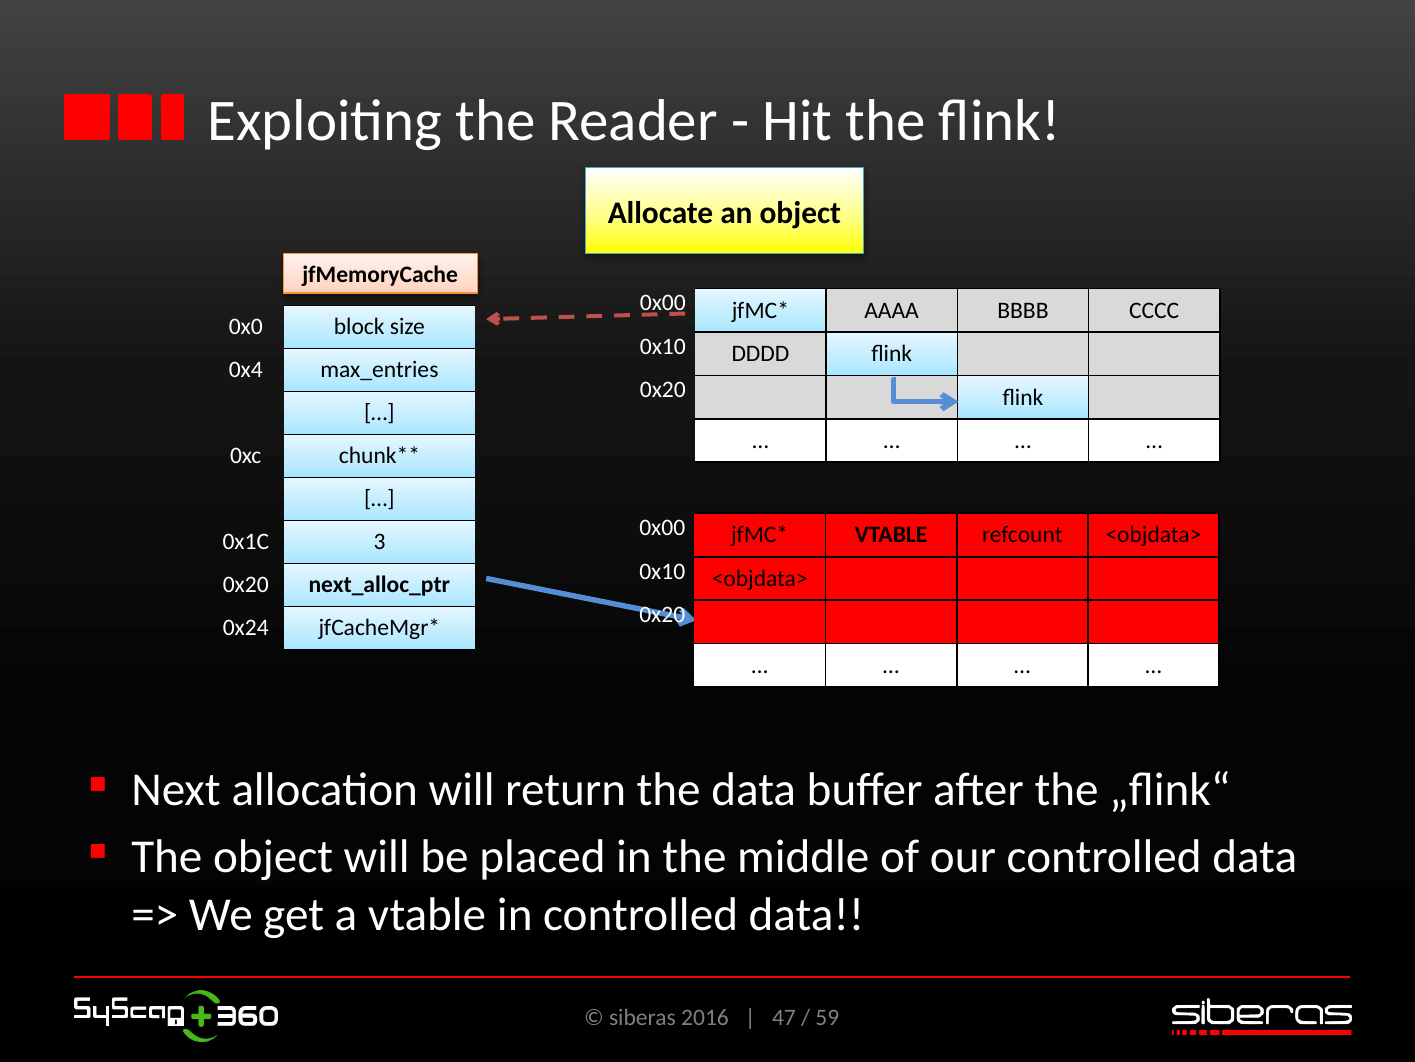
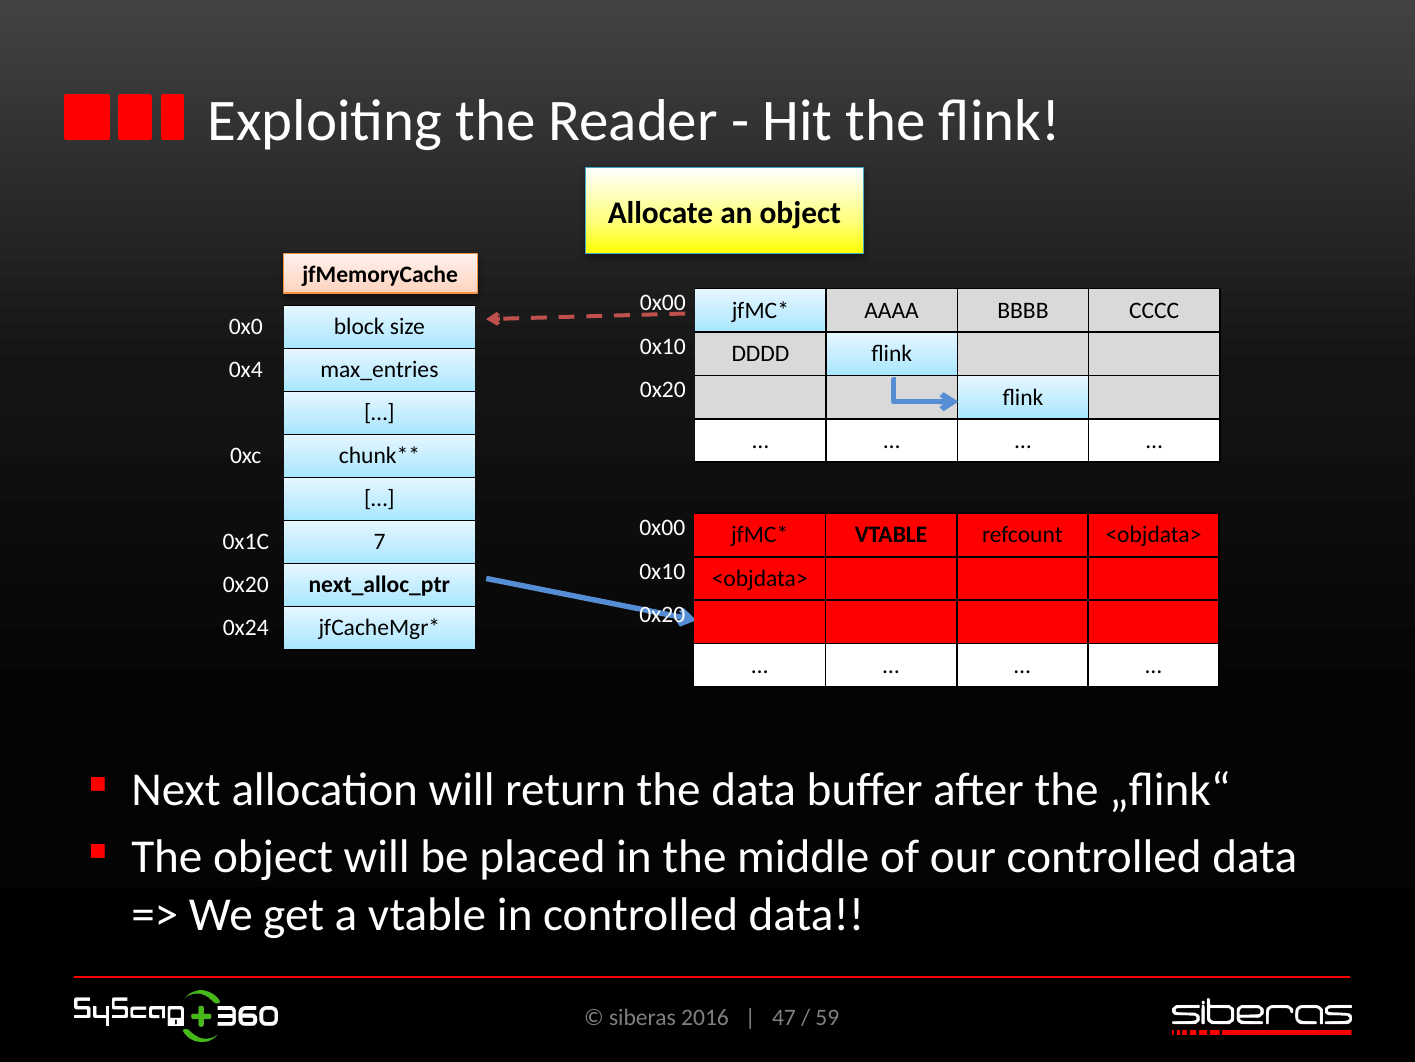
3: 3 -> 7
